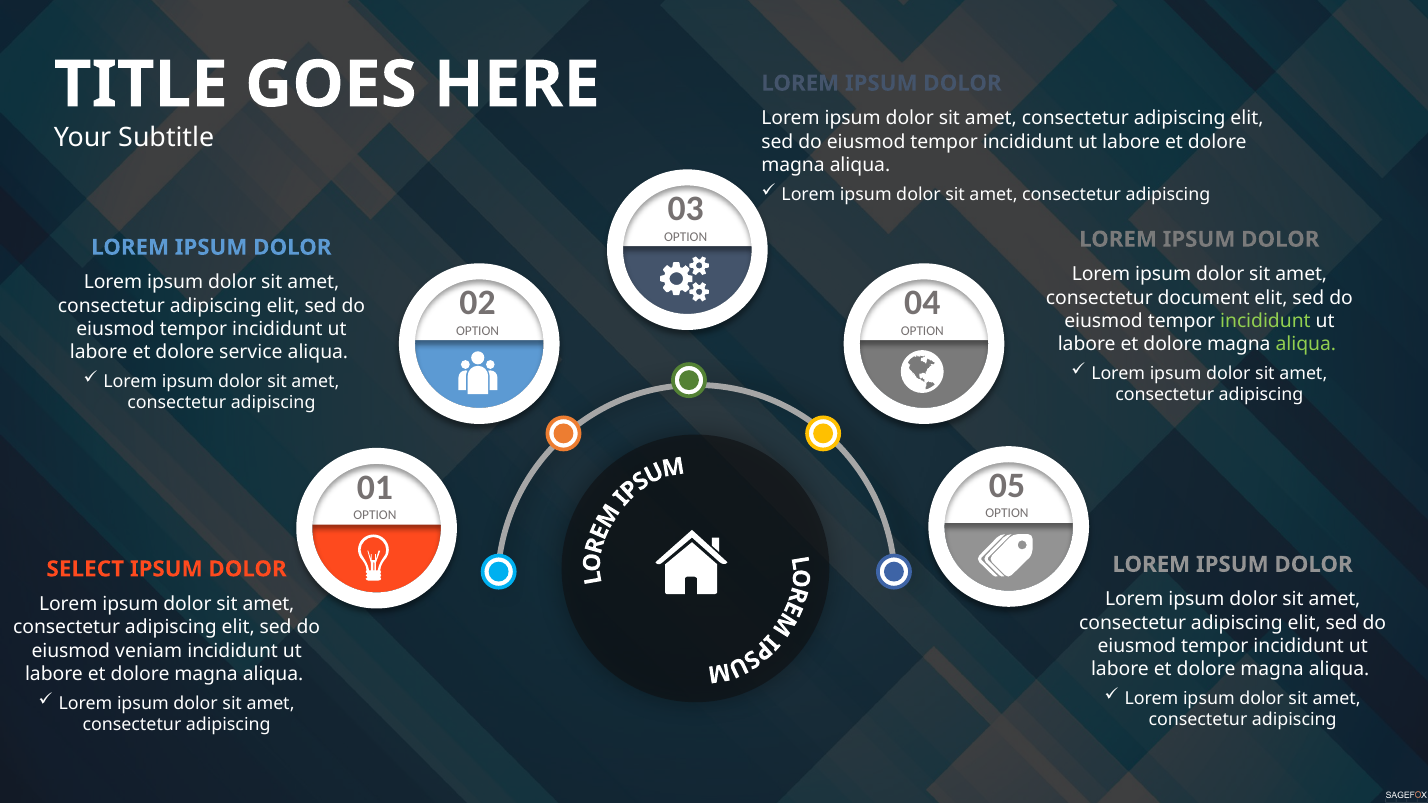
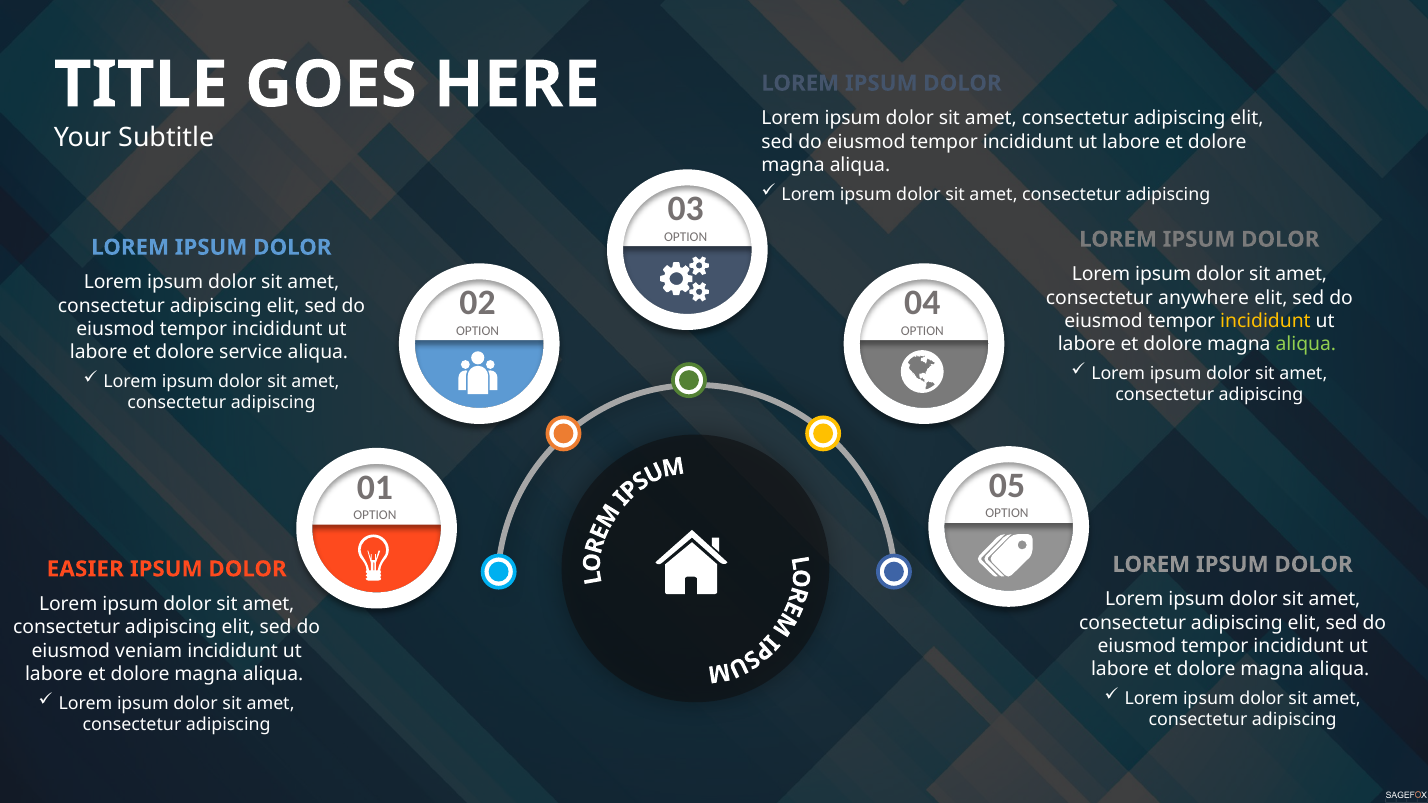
document: document -> anywhere
incididunt at (1265, 321) colour: light green -> yellow
SELECT: SELECT -> EASIER
